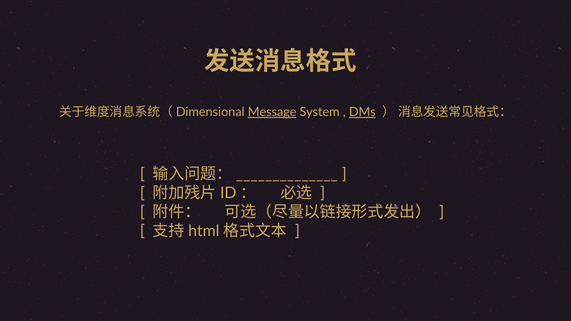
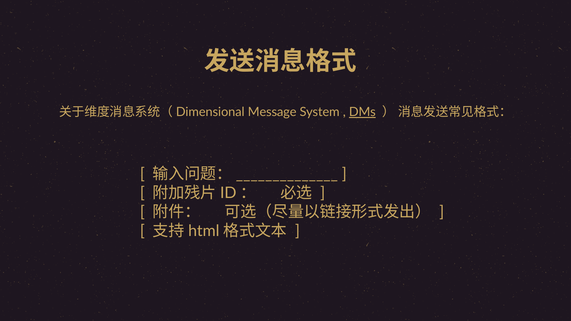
Message underline: present -> none
